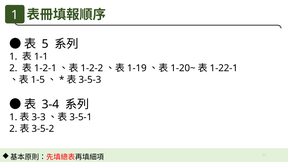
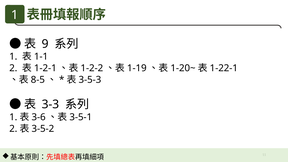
5: 5 -> 9
1-5: 1-5 -> 8-5
3-4: 3-4 -> 3-3
3-3: 3-3 -> 3-6
